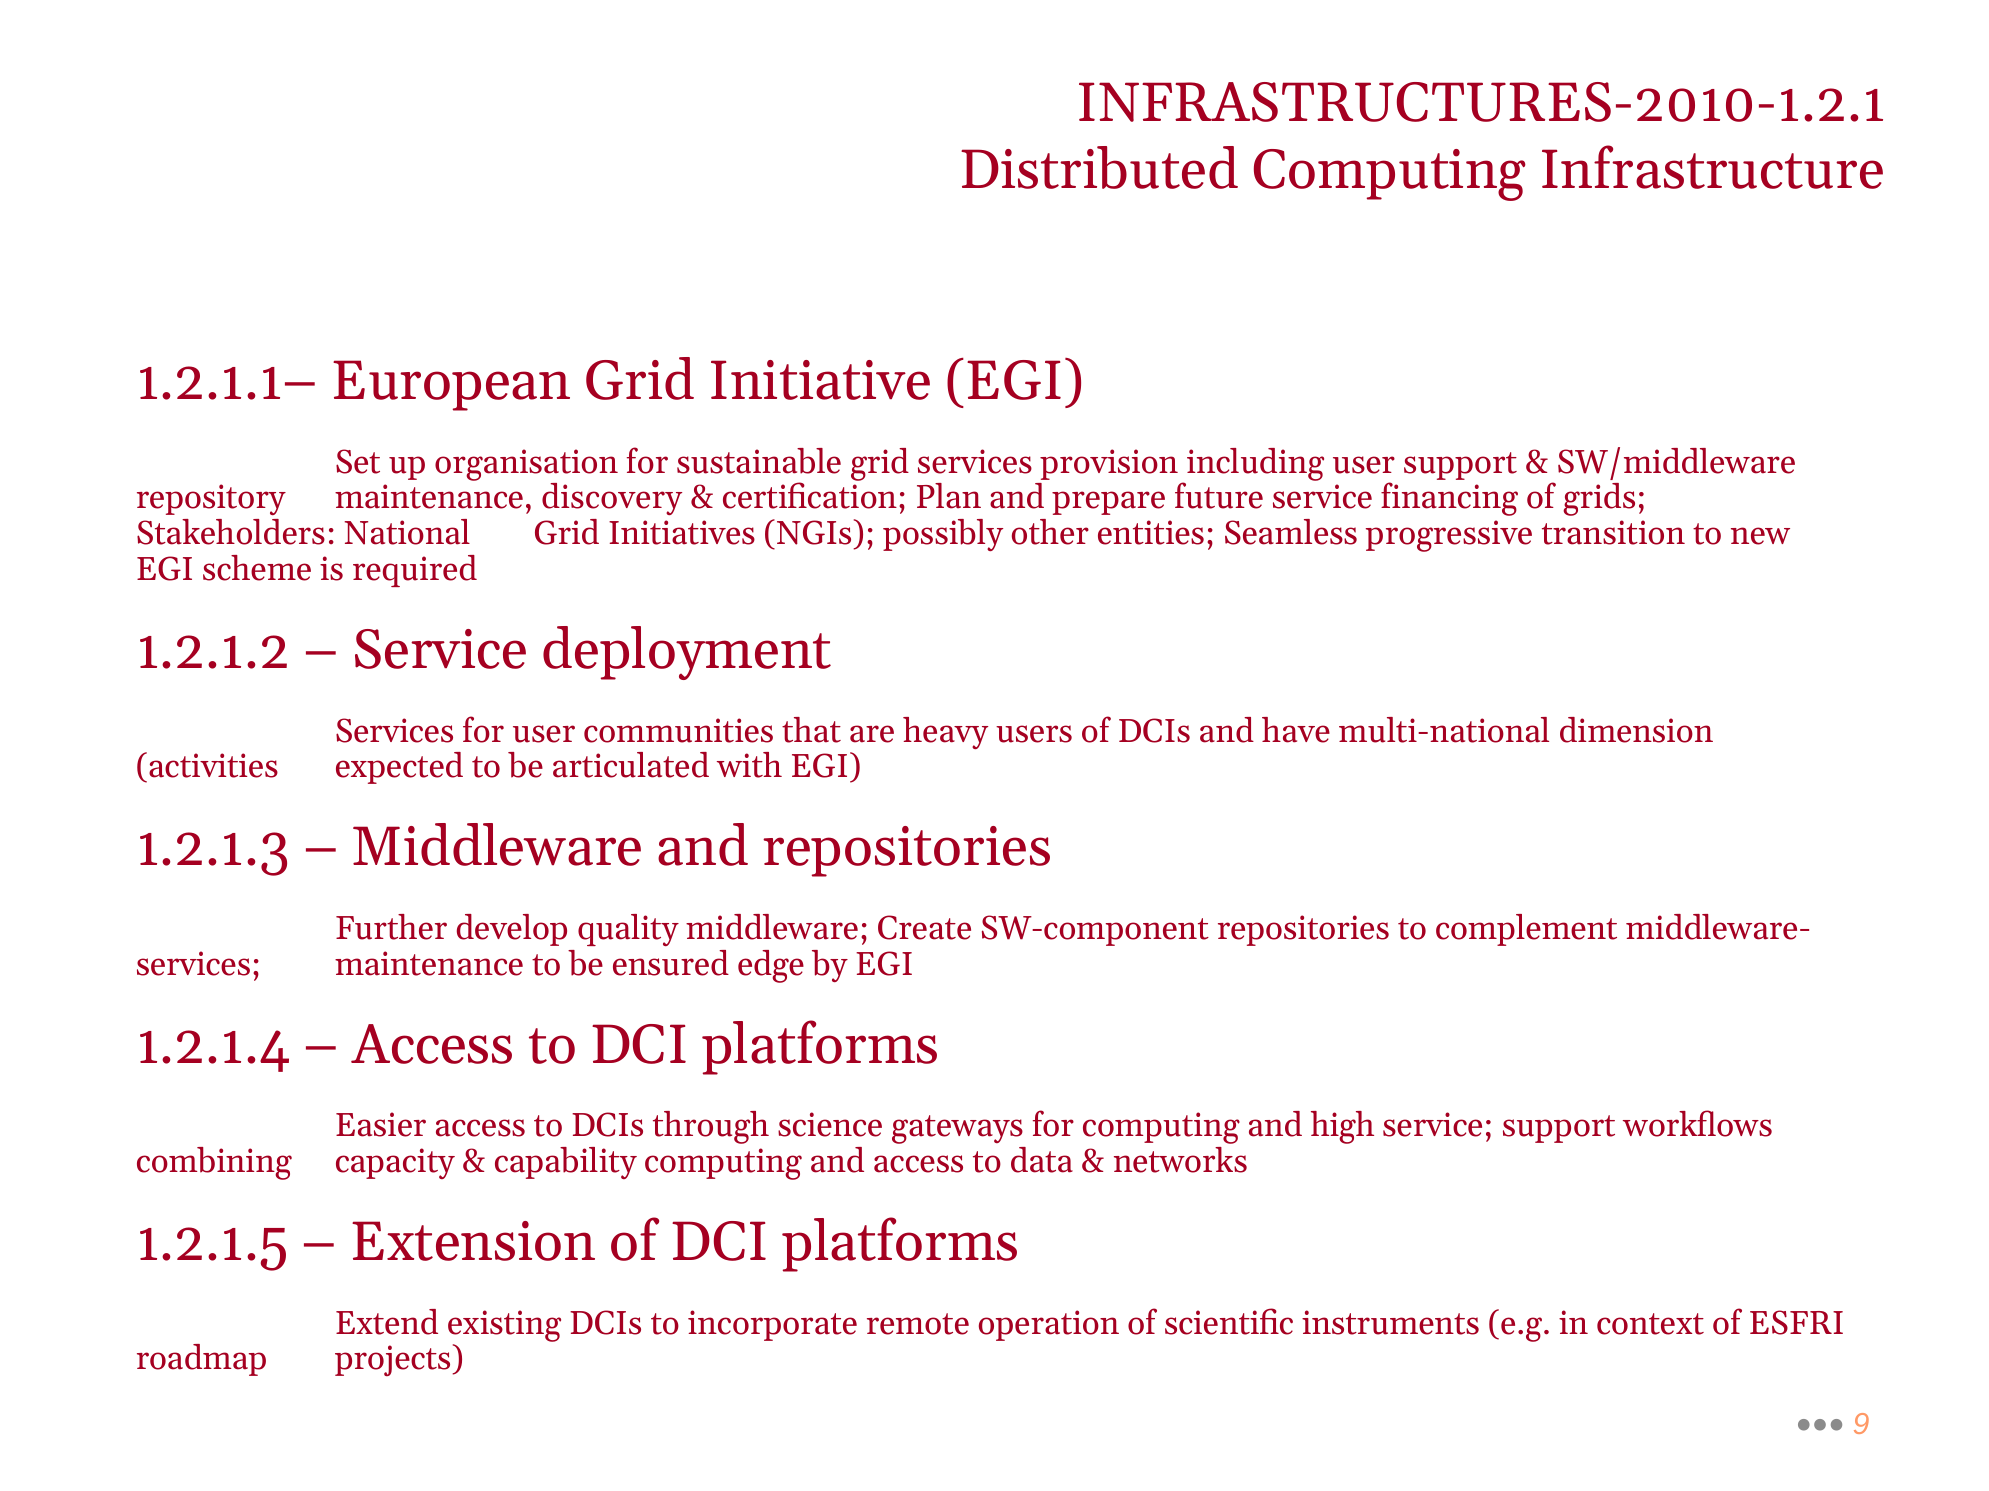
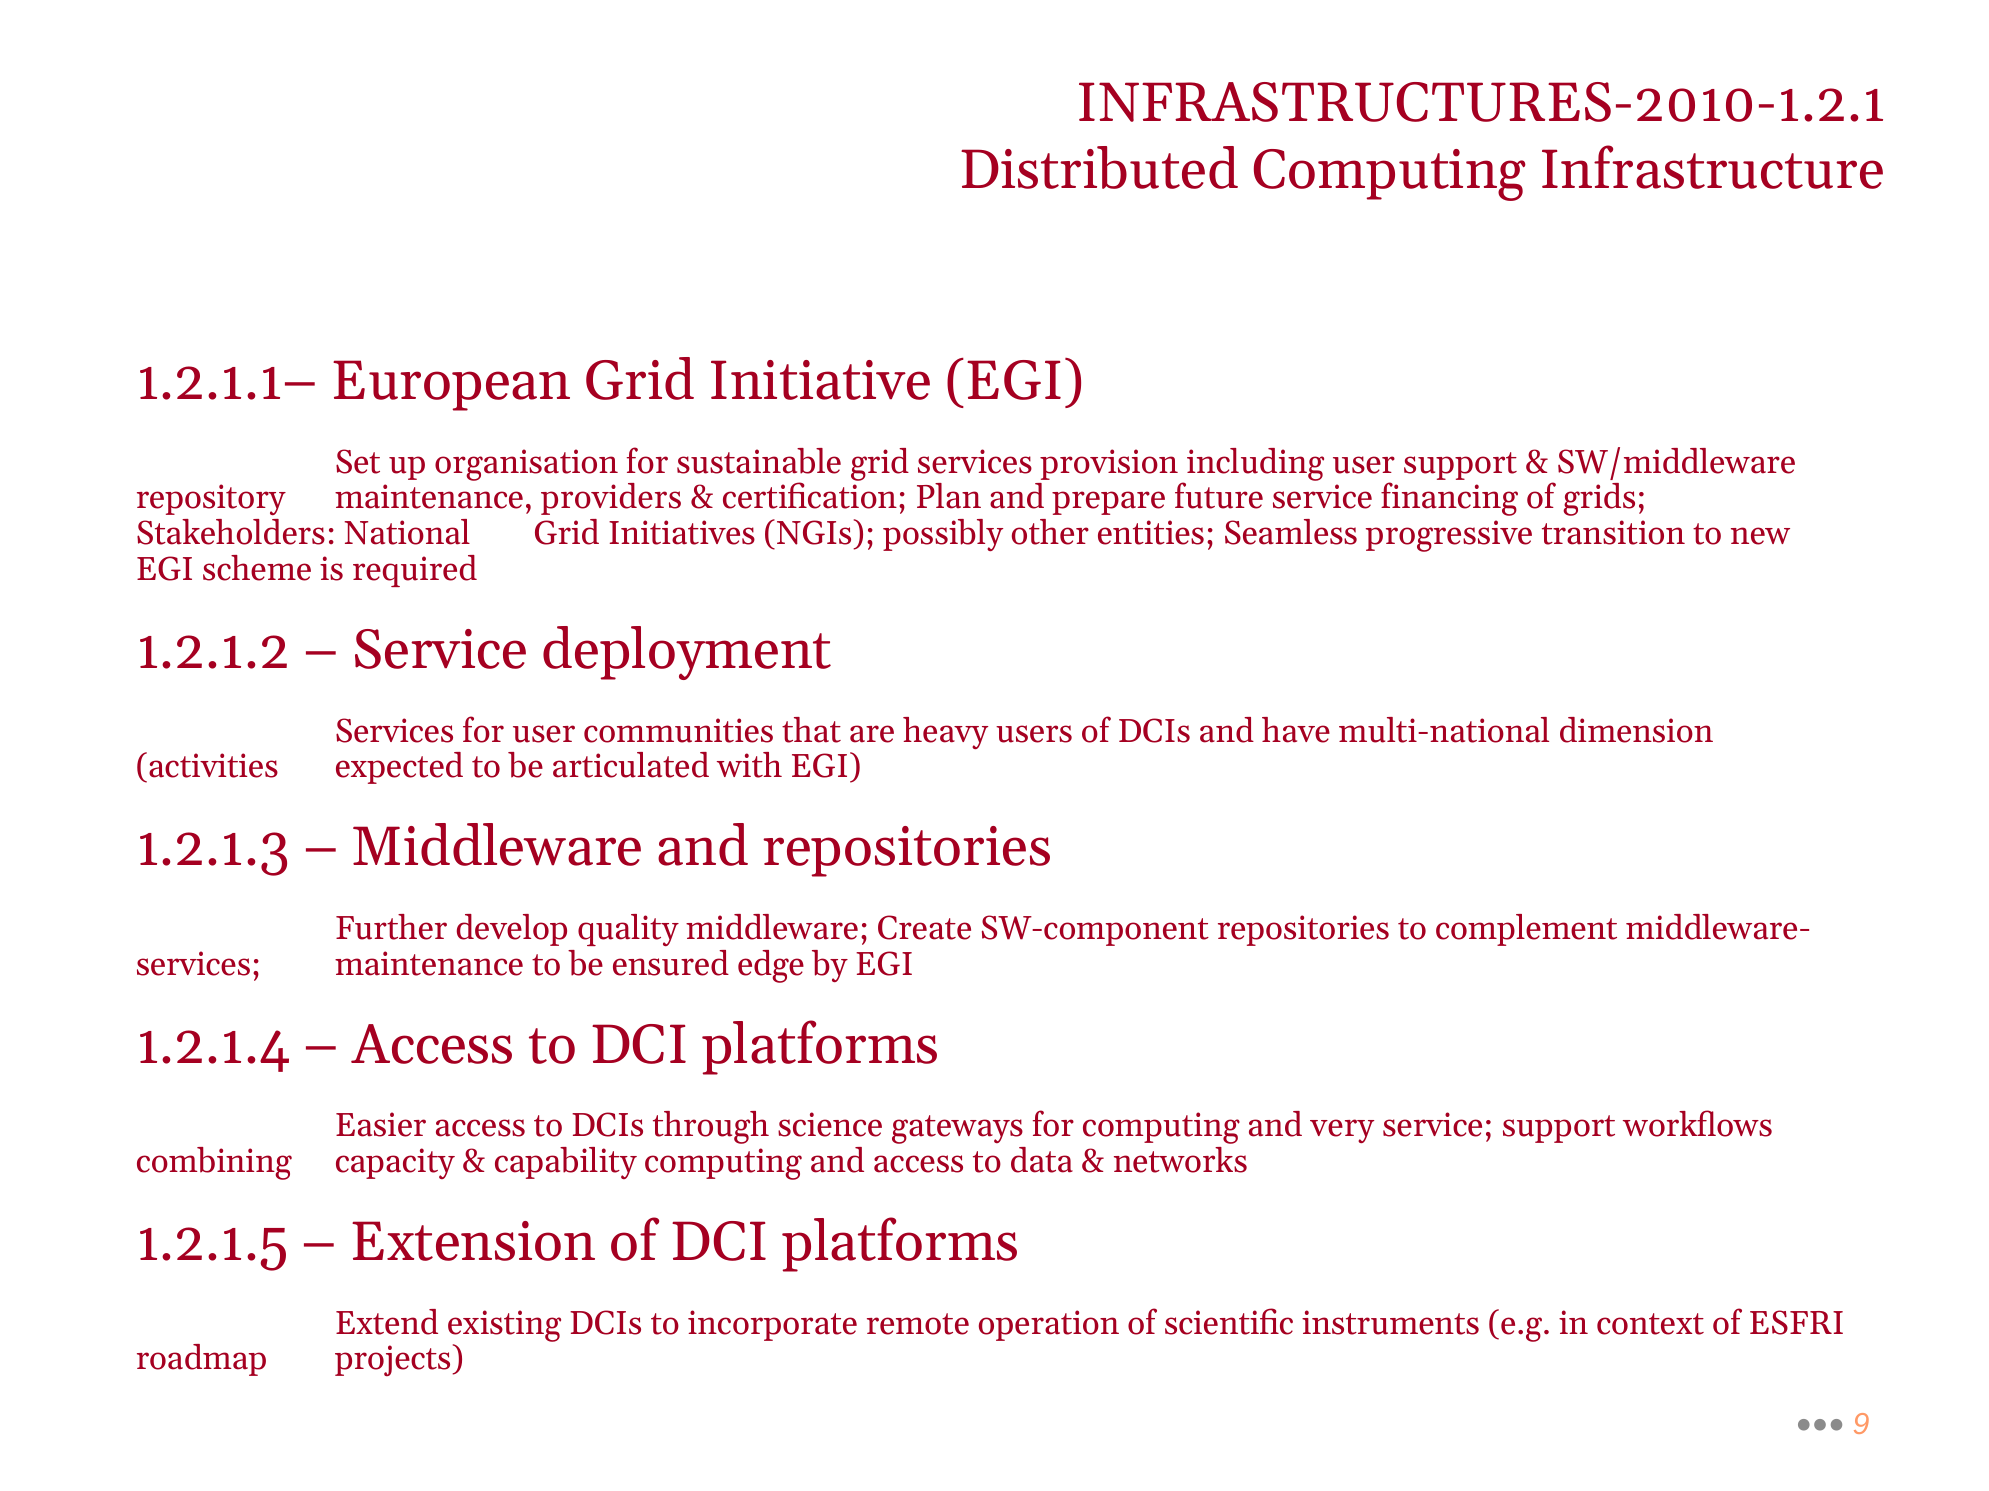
discovery: discovery -> providers
high: high -> very
